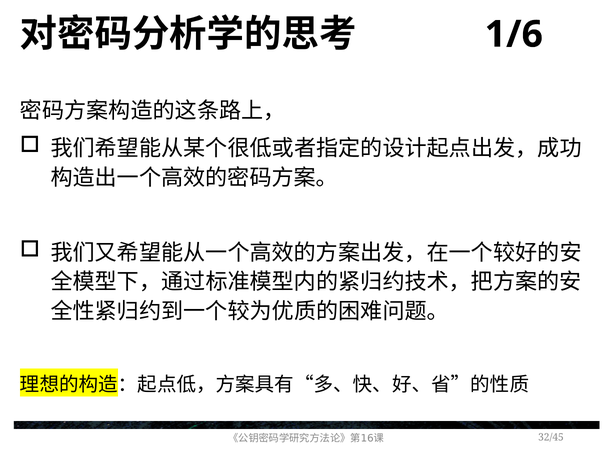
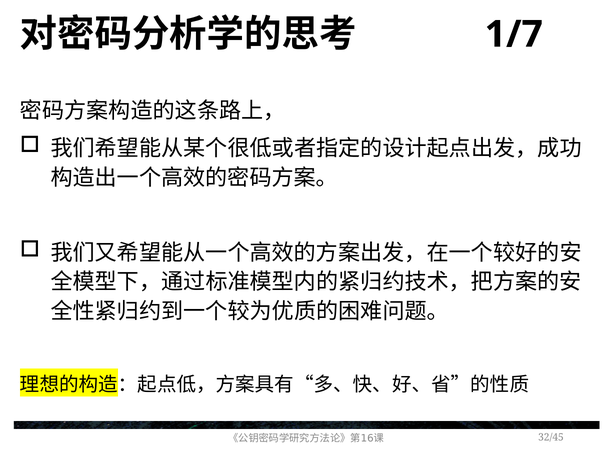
1/6: 1/6 -> 1/7
